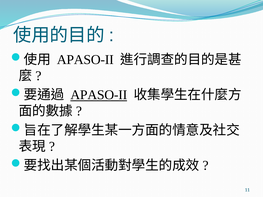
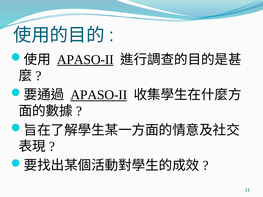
APASO-II at (85, 60) underline: none -> present
